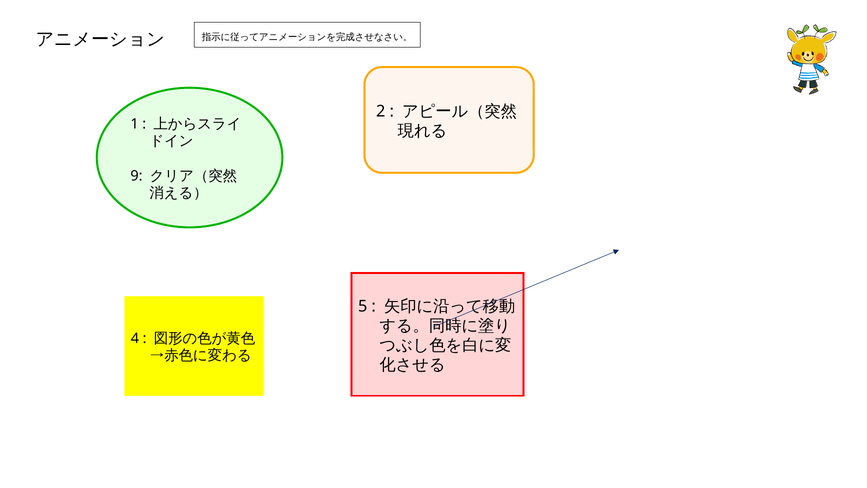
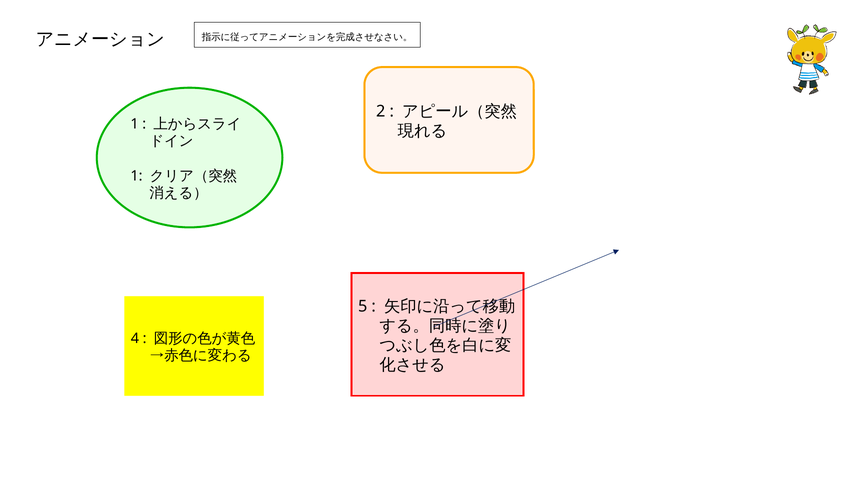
9 at (136, 176): 9 -> 1
